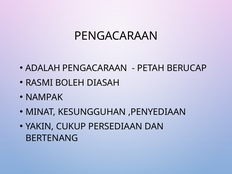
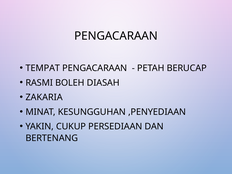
ADALAH: ADALAH -> TEMPAT
NAMPAK: NAMPAK -> ZAKARIA
